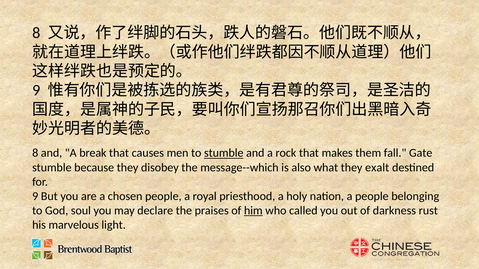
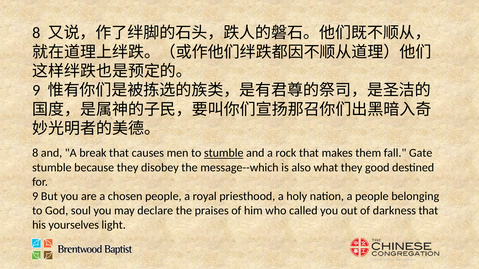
exalt: exalt -> good
him underline: present -> none
darkness rust: rust -> that
marvelous: marvelous -> yourselves
